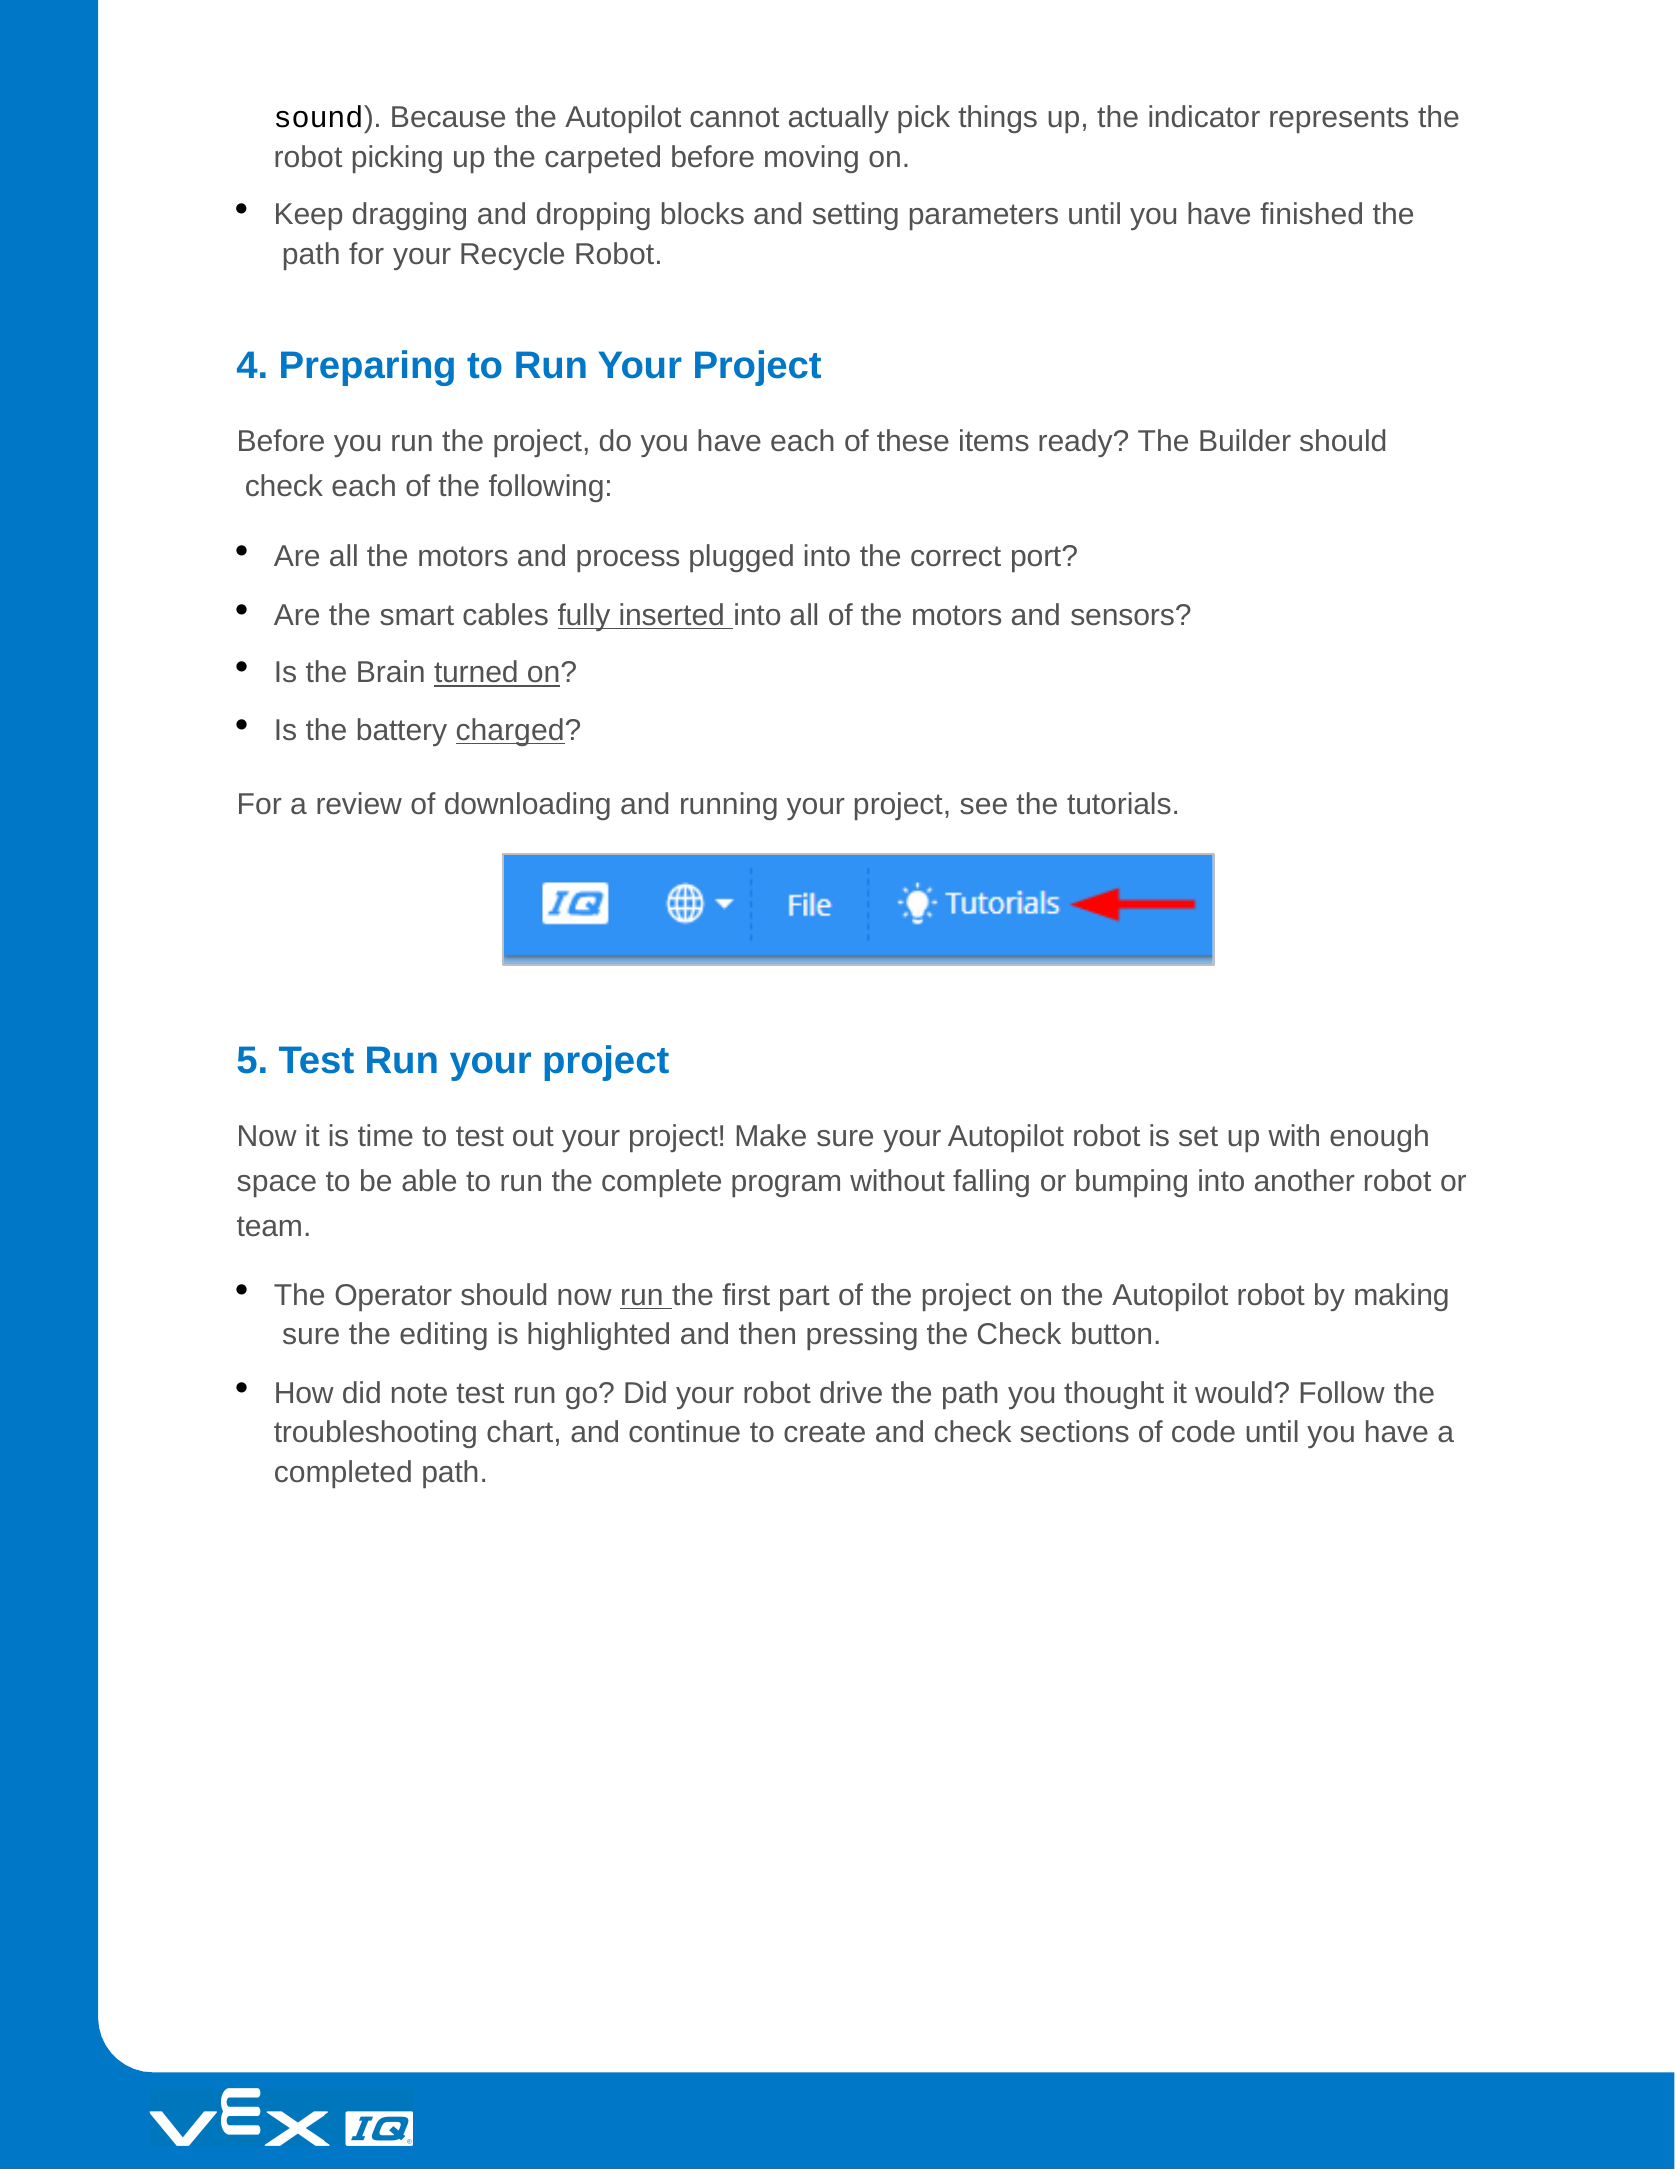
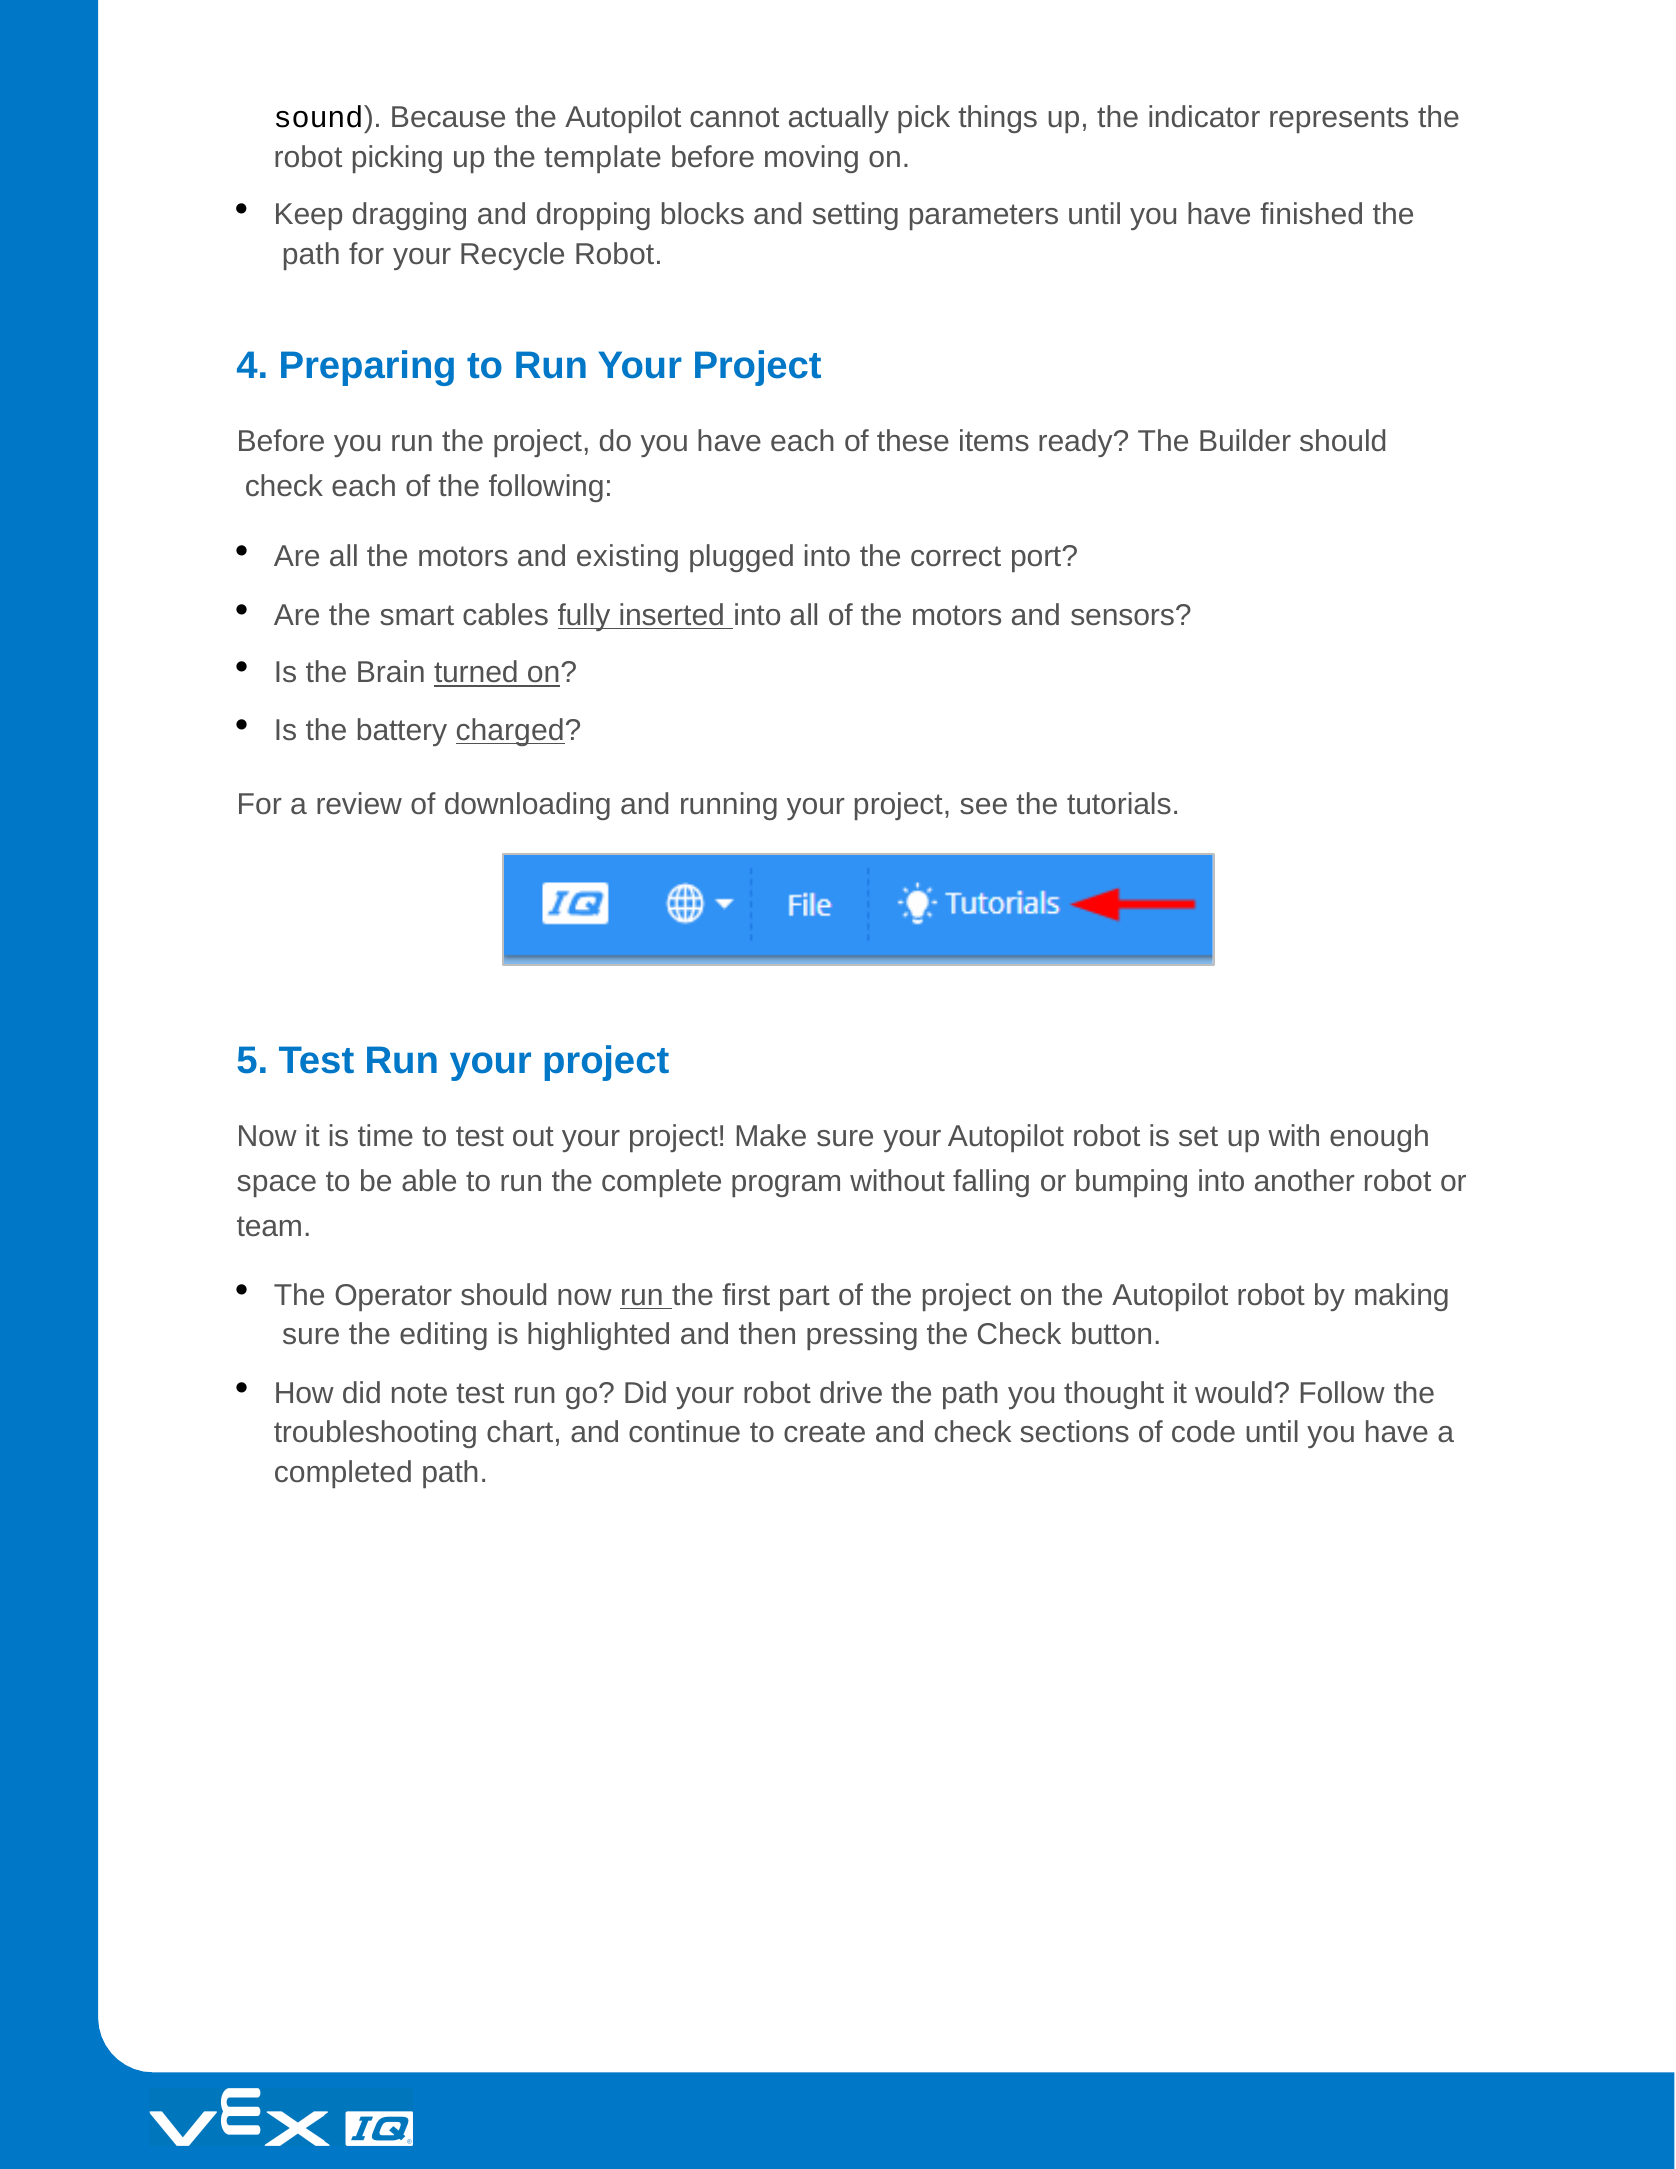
carpeted: carpeted -> template
process: process -> existing
